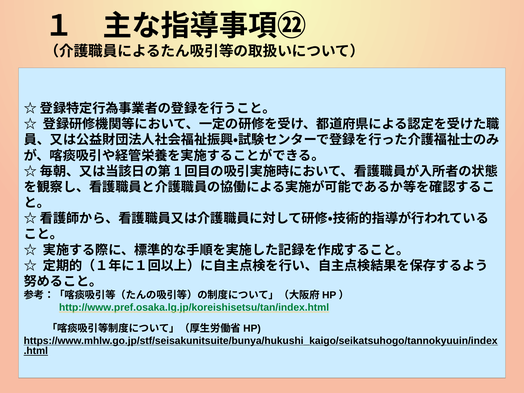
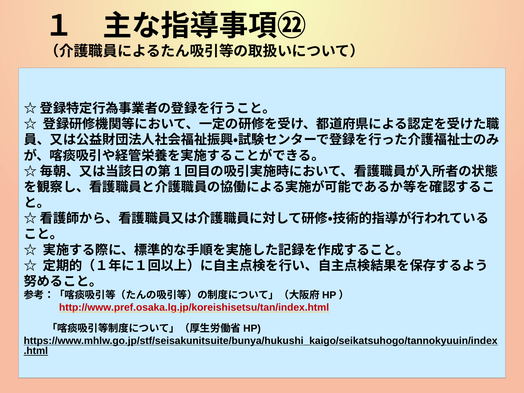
http://www.pref.osaka.lg.jp/koreishisetsu/tan/index.html colour: green -> red
